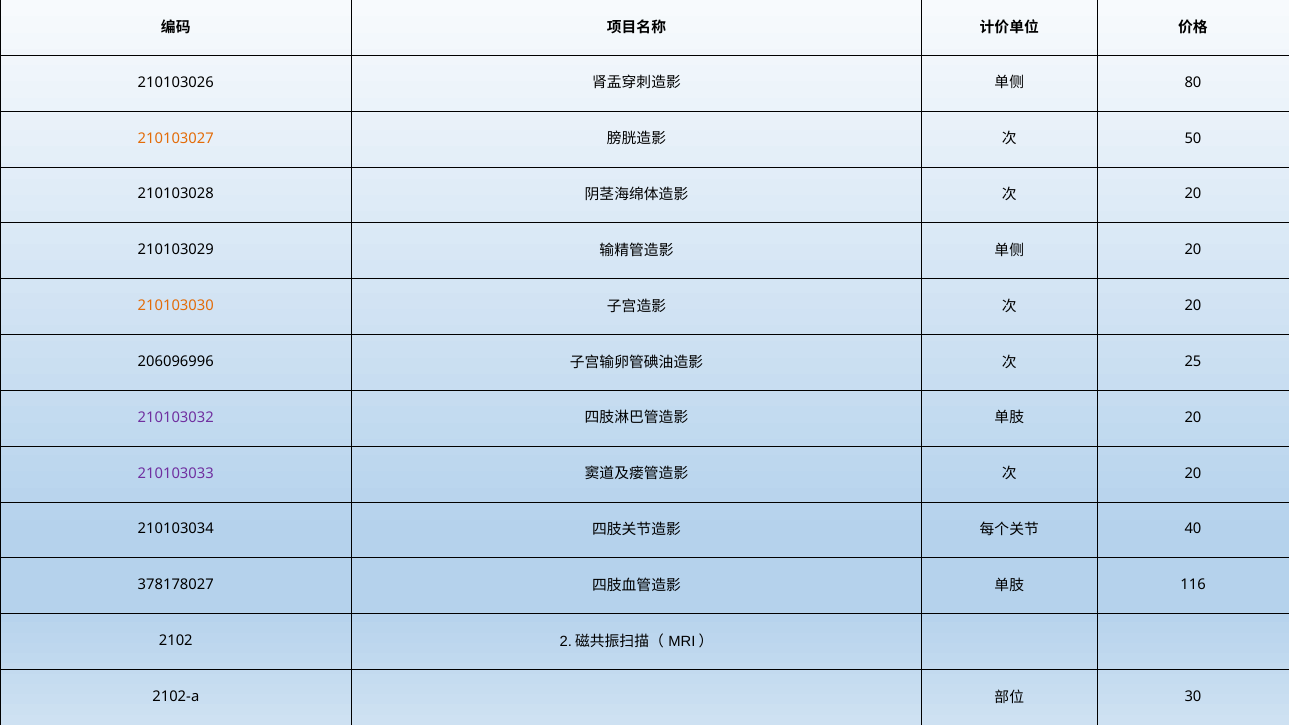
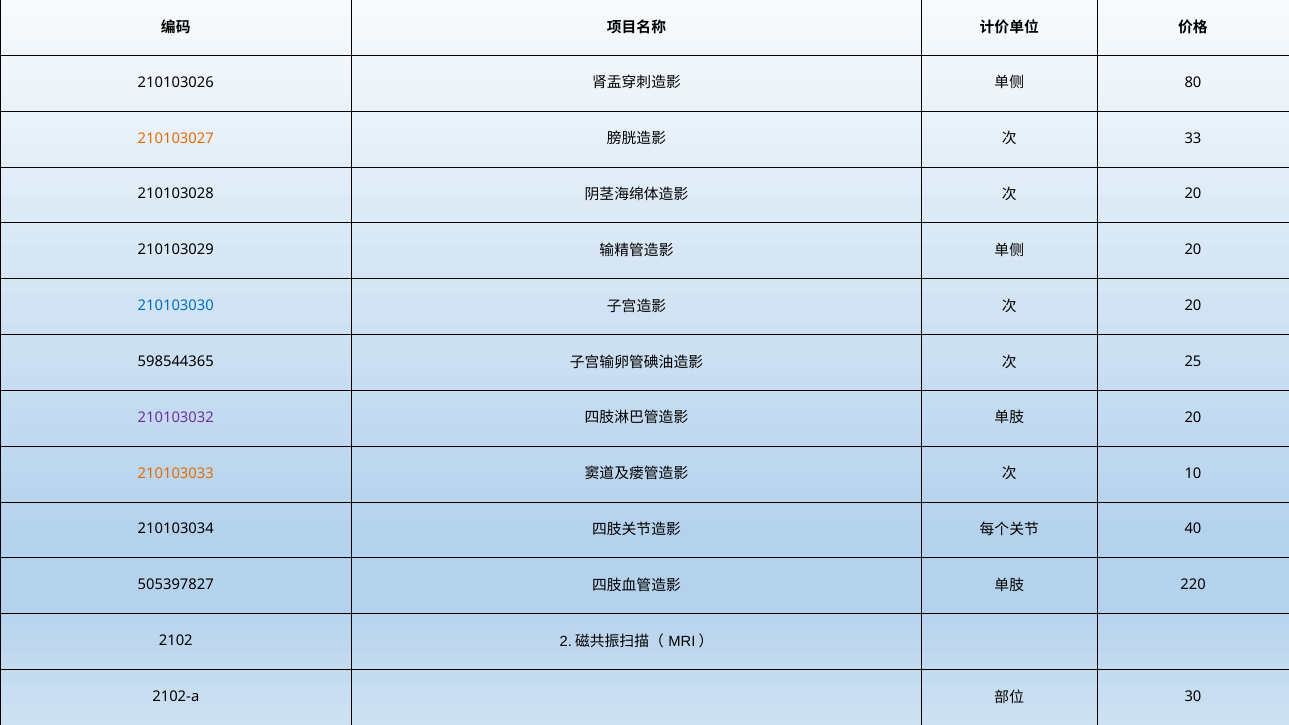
50: 50 -> 33
210103030 colour: orange -> blue
206096996: 206096996 -> 598544365
210103033 colour: purple -> orange
20 at (1193, 473): 20 -> 10
378178027: 378178027 -> 505397827
116: 116 -> 220
